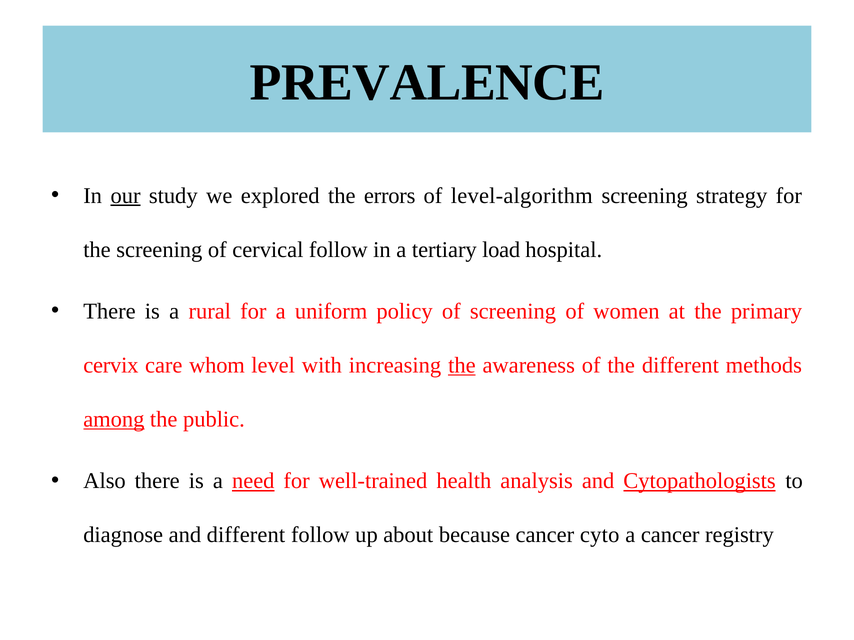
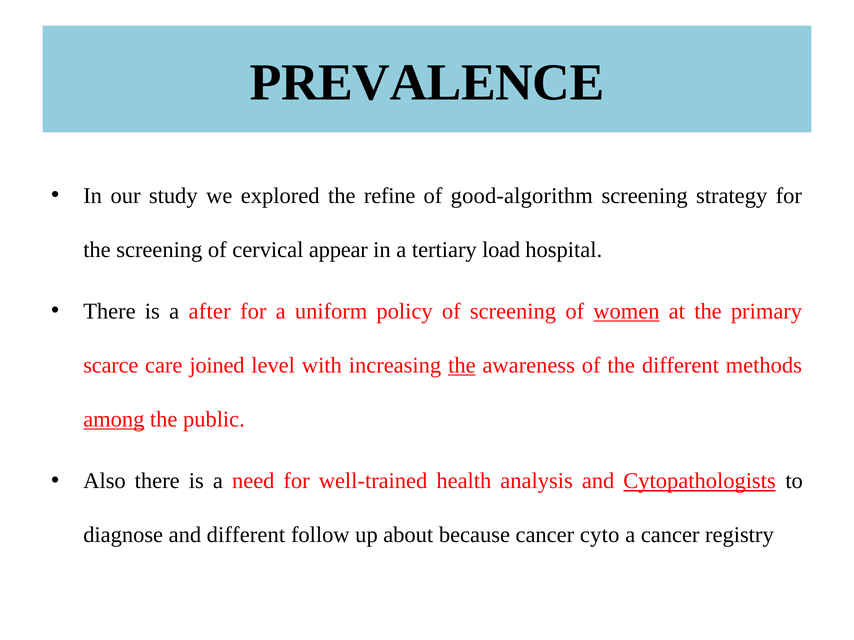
our underline: present -> none
errors: errors -> refine
level-algorithm: level-algorithm -> good-algorithm
cervical follow: follow -> appear
rural: rural -> after
women underline: none -> present
cervix: cervix -> scarce
whom: whom -> joined
need underline: present -> none
